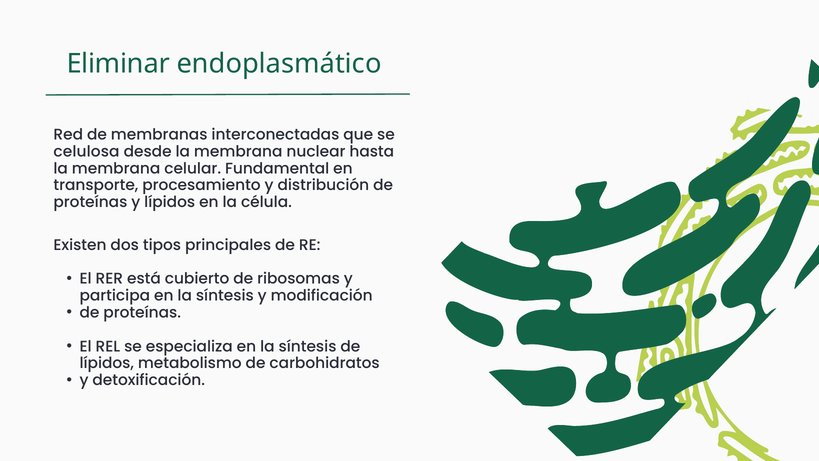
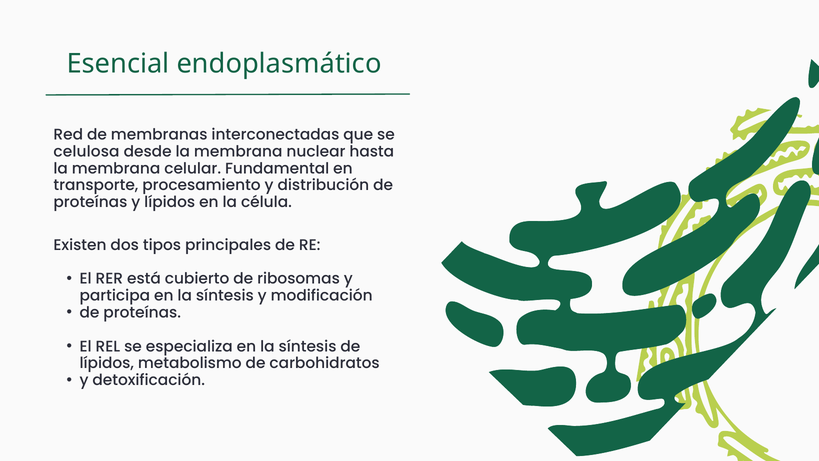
Eliminar: Eliminar -> Esencial
